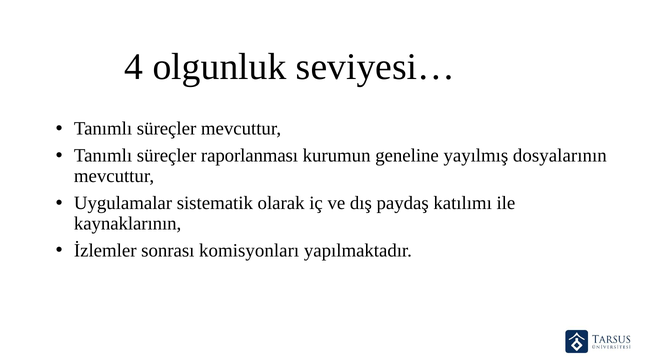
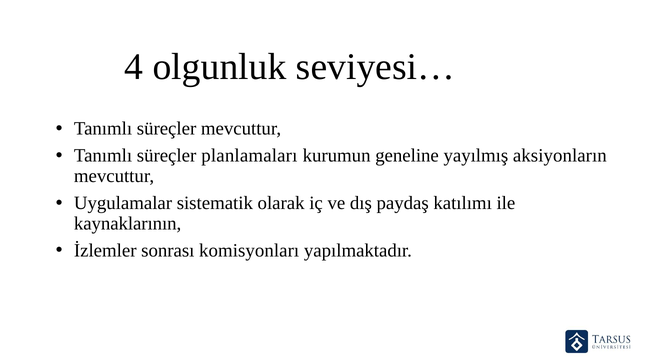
raporlanması: raporlanması -> planlamaları
dosyalarının: dosyalarının -> aksiyonların
